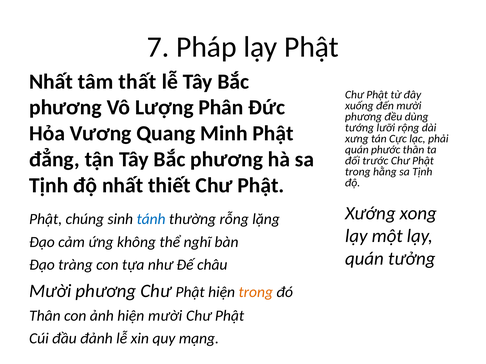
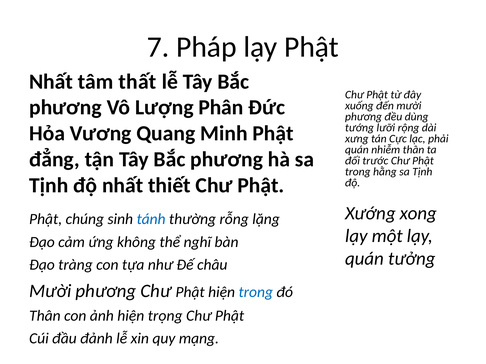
phước: phước -> nhiễm
trong at (256, 292) colour: orange -> blue
hiện mười: mười -> trọng
